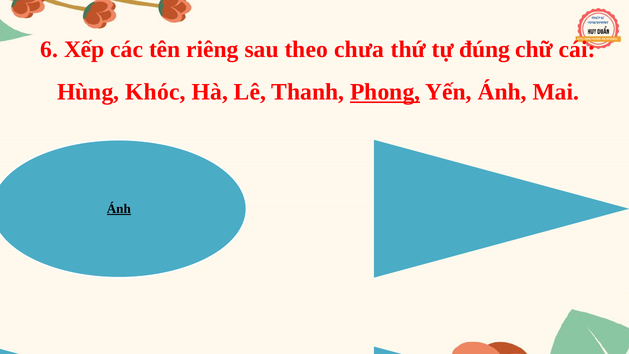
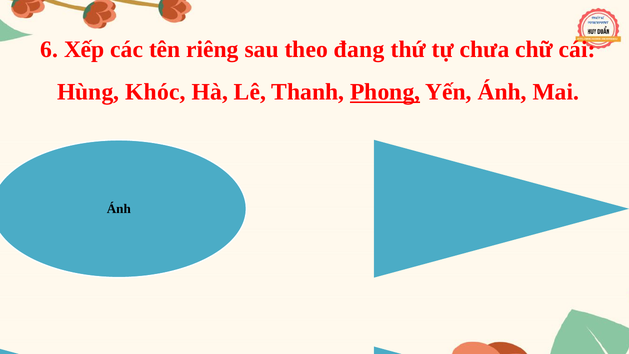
chưa: chưa -> đang
đúng: đúng -> chưa
Ánh at (119, 209) underline: present -> none
